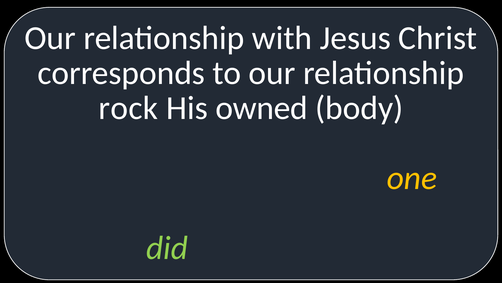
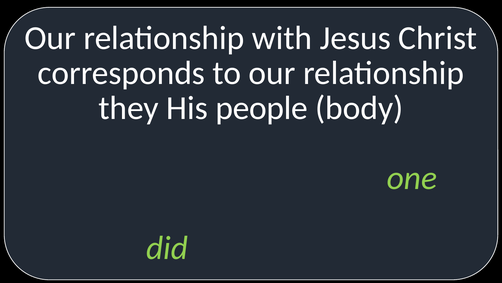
rock: rock -> they
owned: owned -> people
one colour: yellow -> light green
